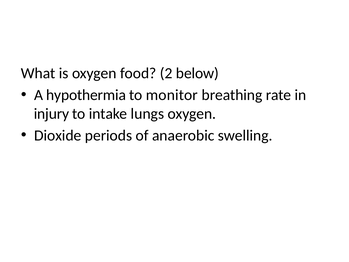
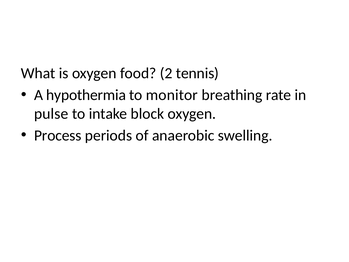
below: below -> tennis
injury: injury -> pulse
lungs: lungs -> block
Dioxide: Dioxide -> Process
